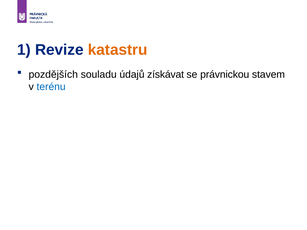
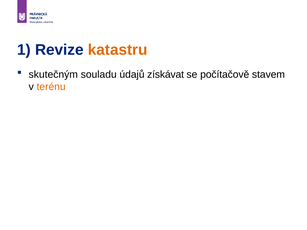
pozdějších: pozdějších -> skutečným
právnickou: právnickou -> počítačově
terénu colour: blue -> orange
